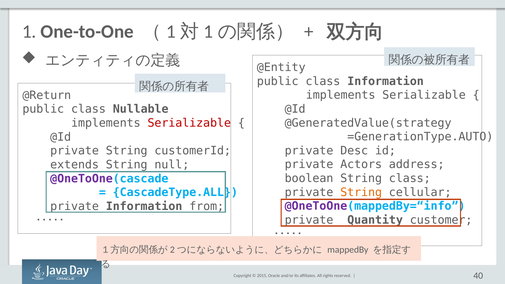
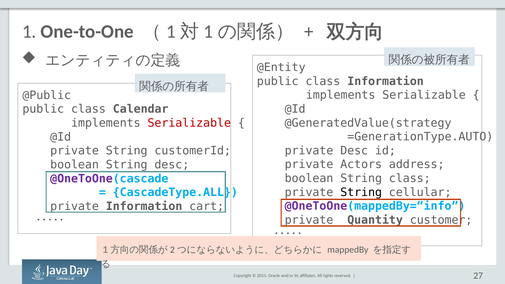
@Return: @Return -> @Public
Nullable: Nullable -> Calendar
extends at (75, 165): extends -> boolean
String null: null -> desc
String at (361, 192) colour: orange -> black
from: from -> cart
40: 40 -> 27
